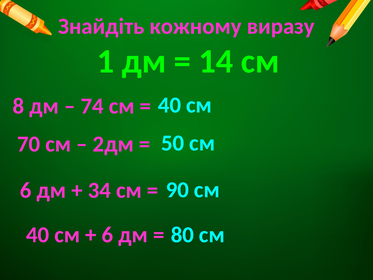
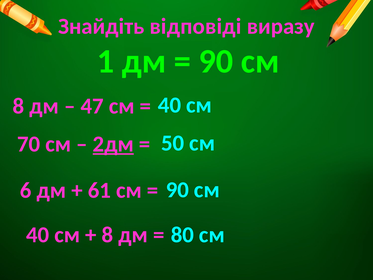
кожному: кожному -> відповіді
14 at (216, 61): 14 -> 90
74: 74 -> 47
2дм underline: none -> present
34: 34 -> 61
6 at (107, 235): 6 -> 8
